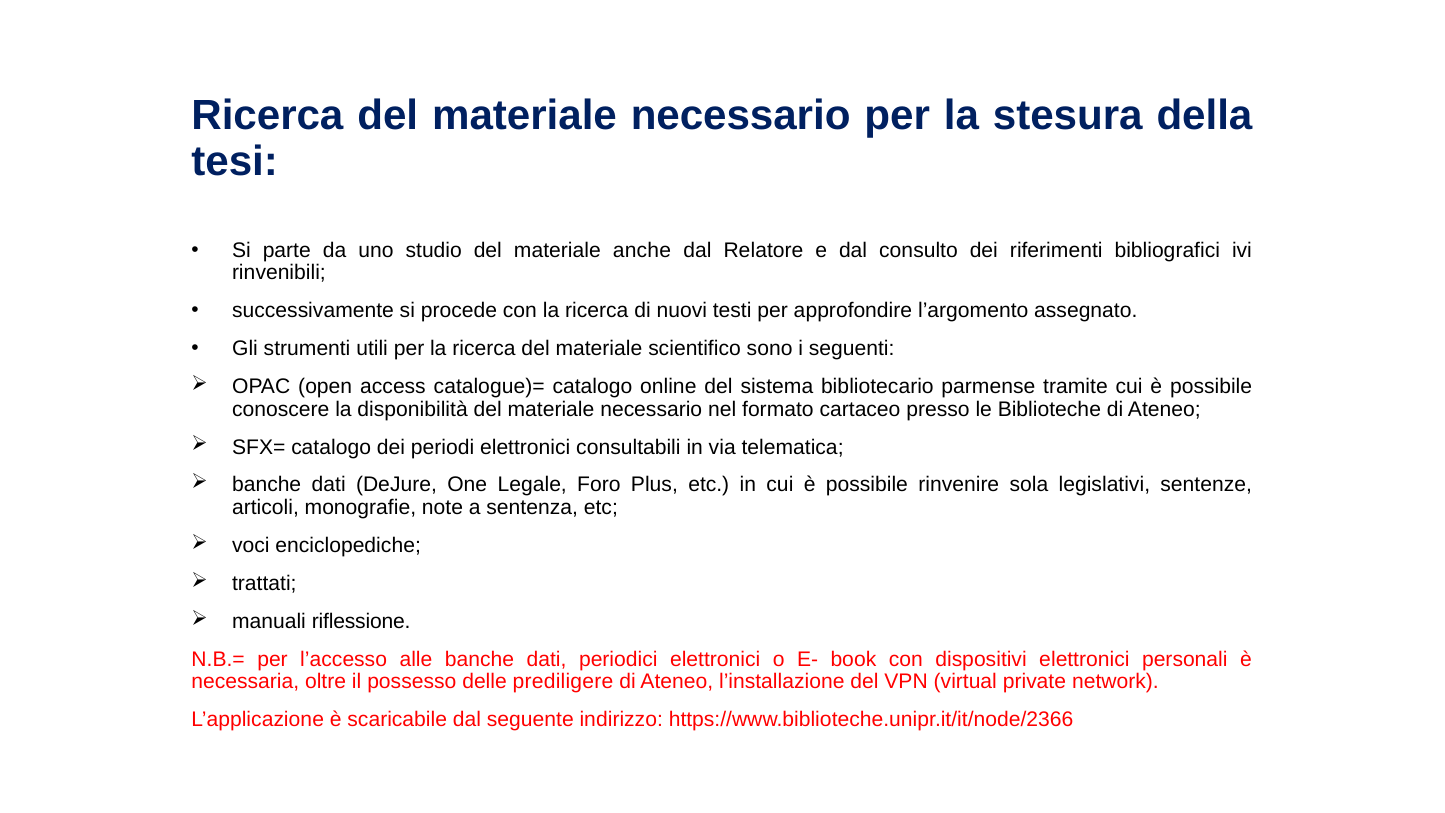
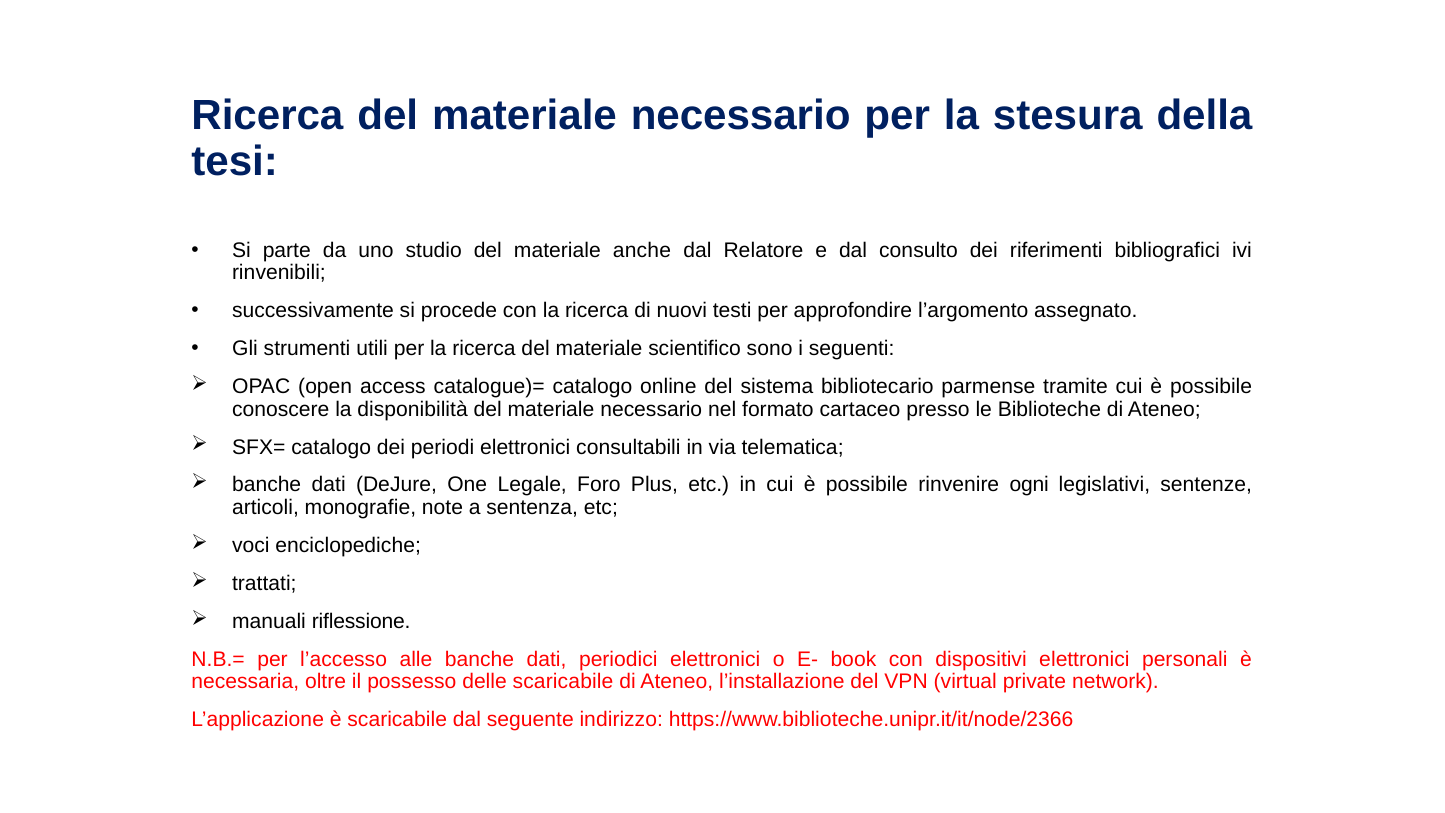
sola: sola -> ogni
delle prediligere: prediligere -> scaricabile
